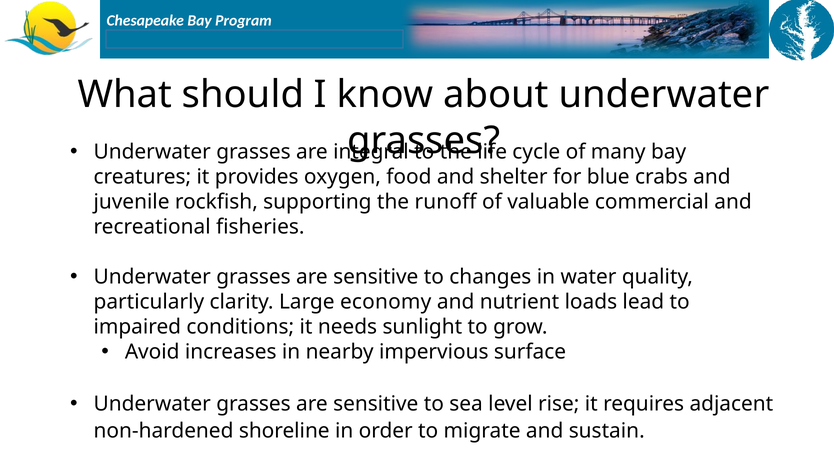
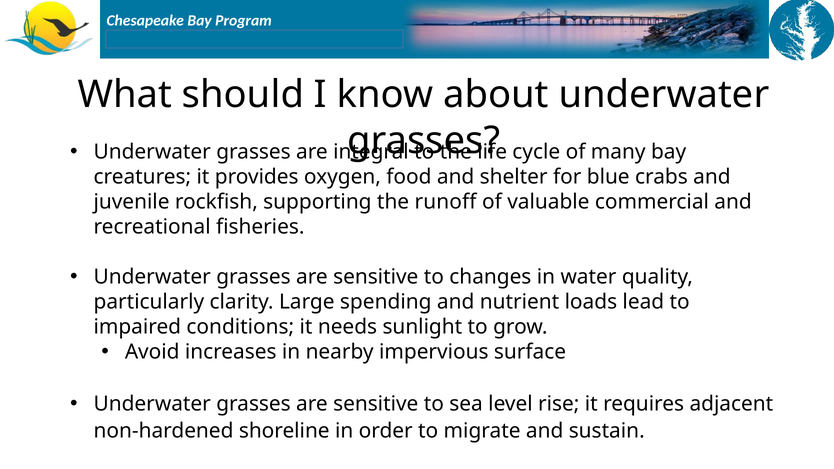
economy: economy -> spending
